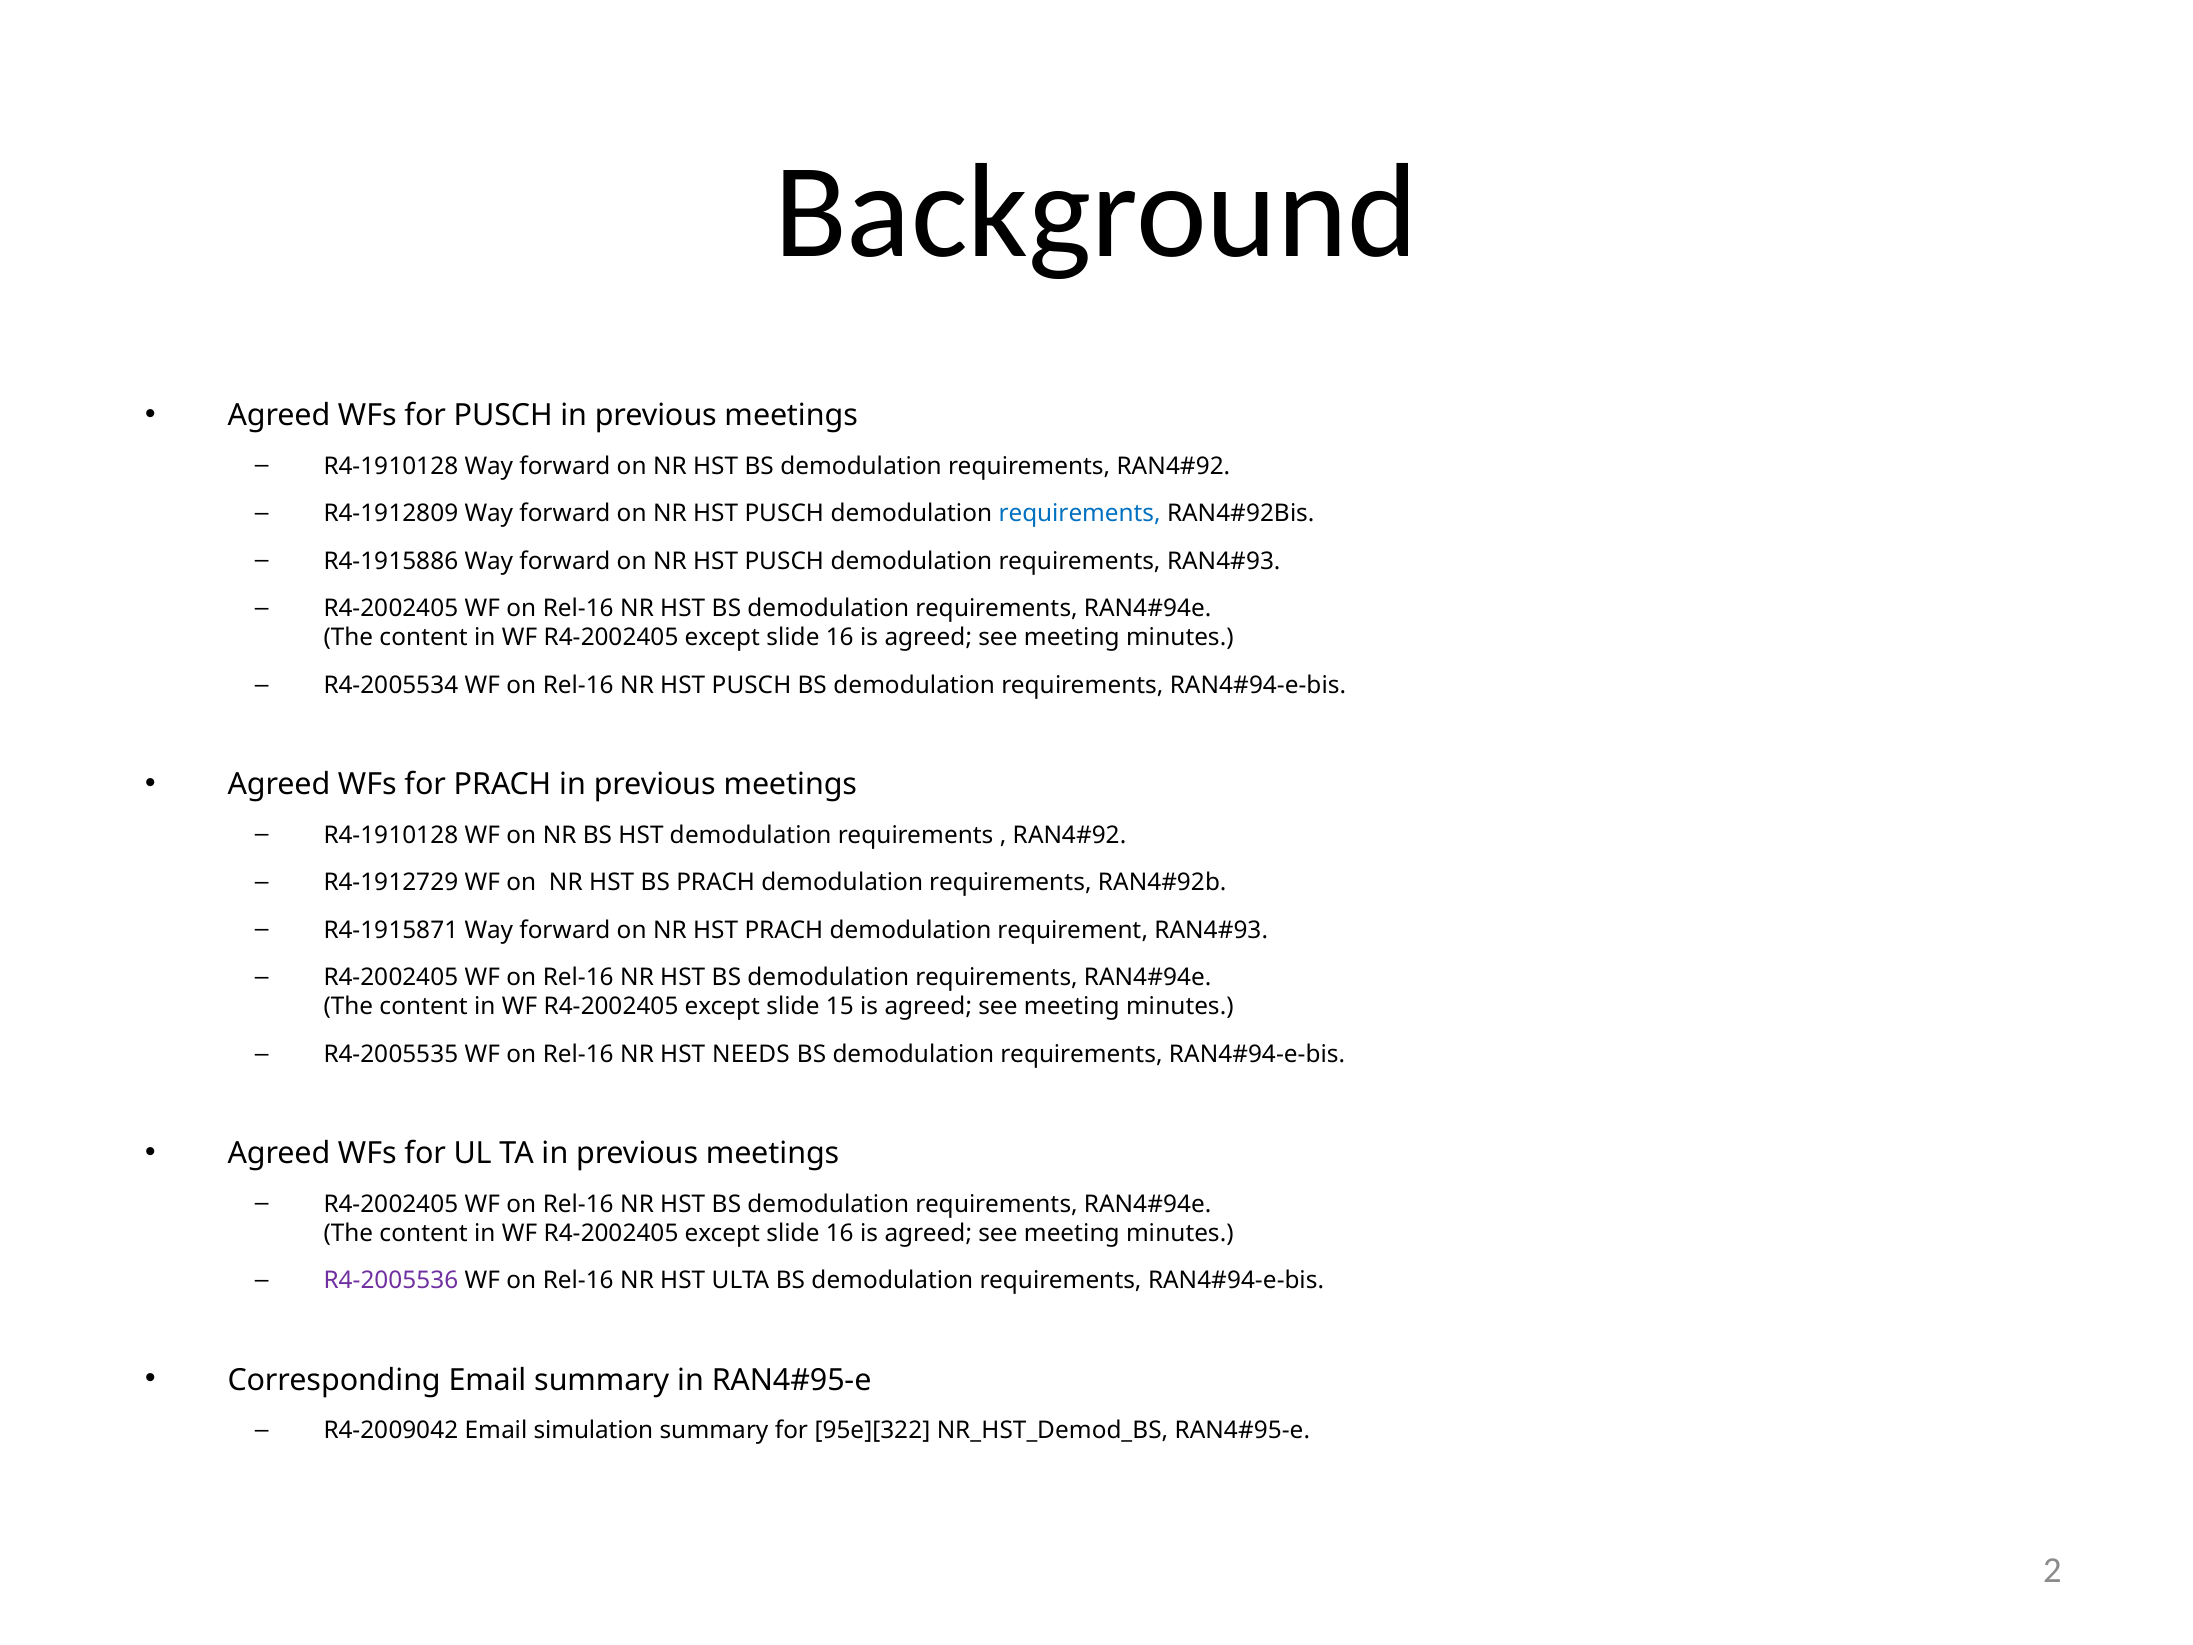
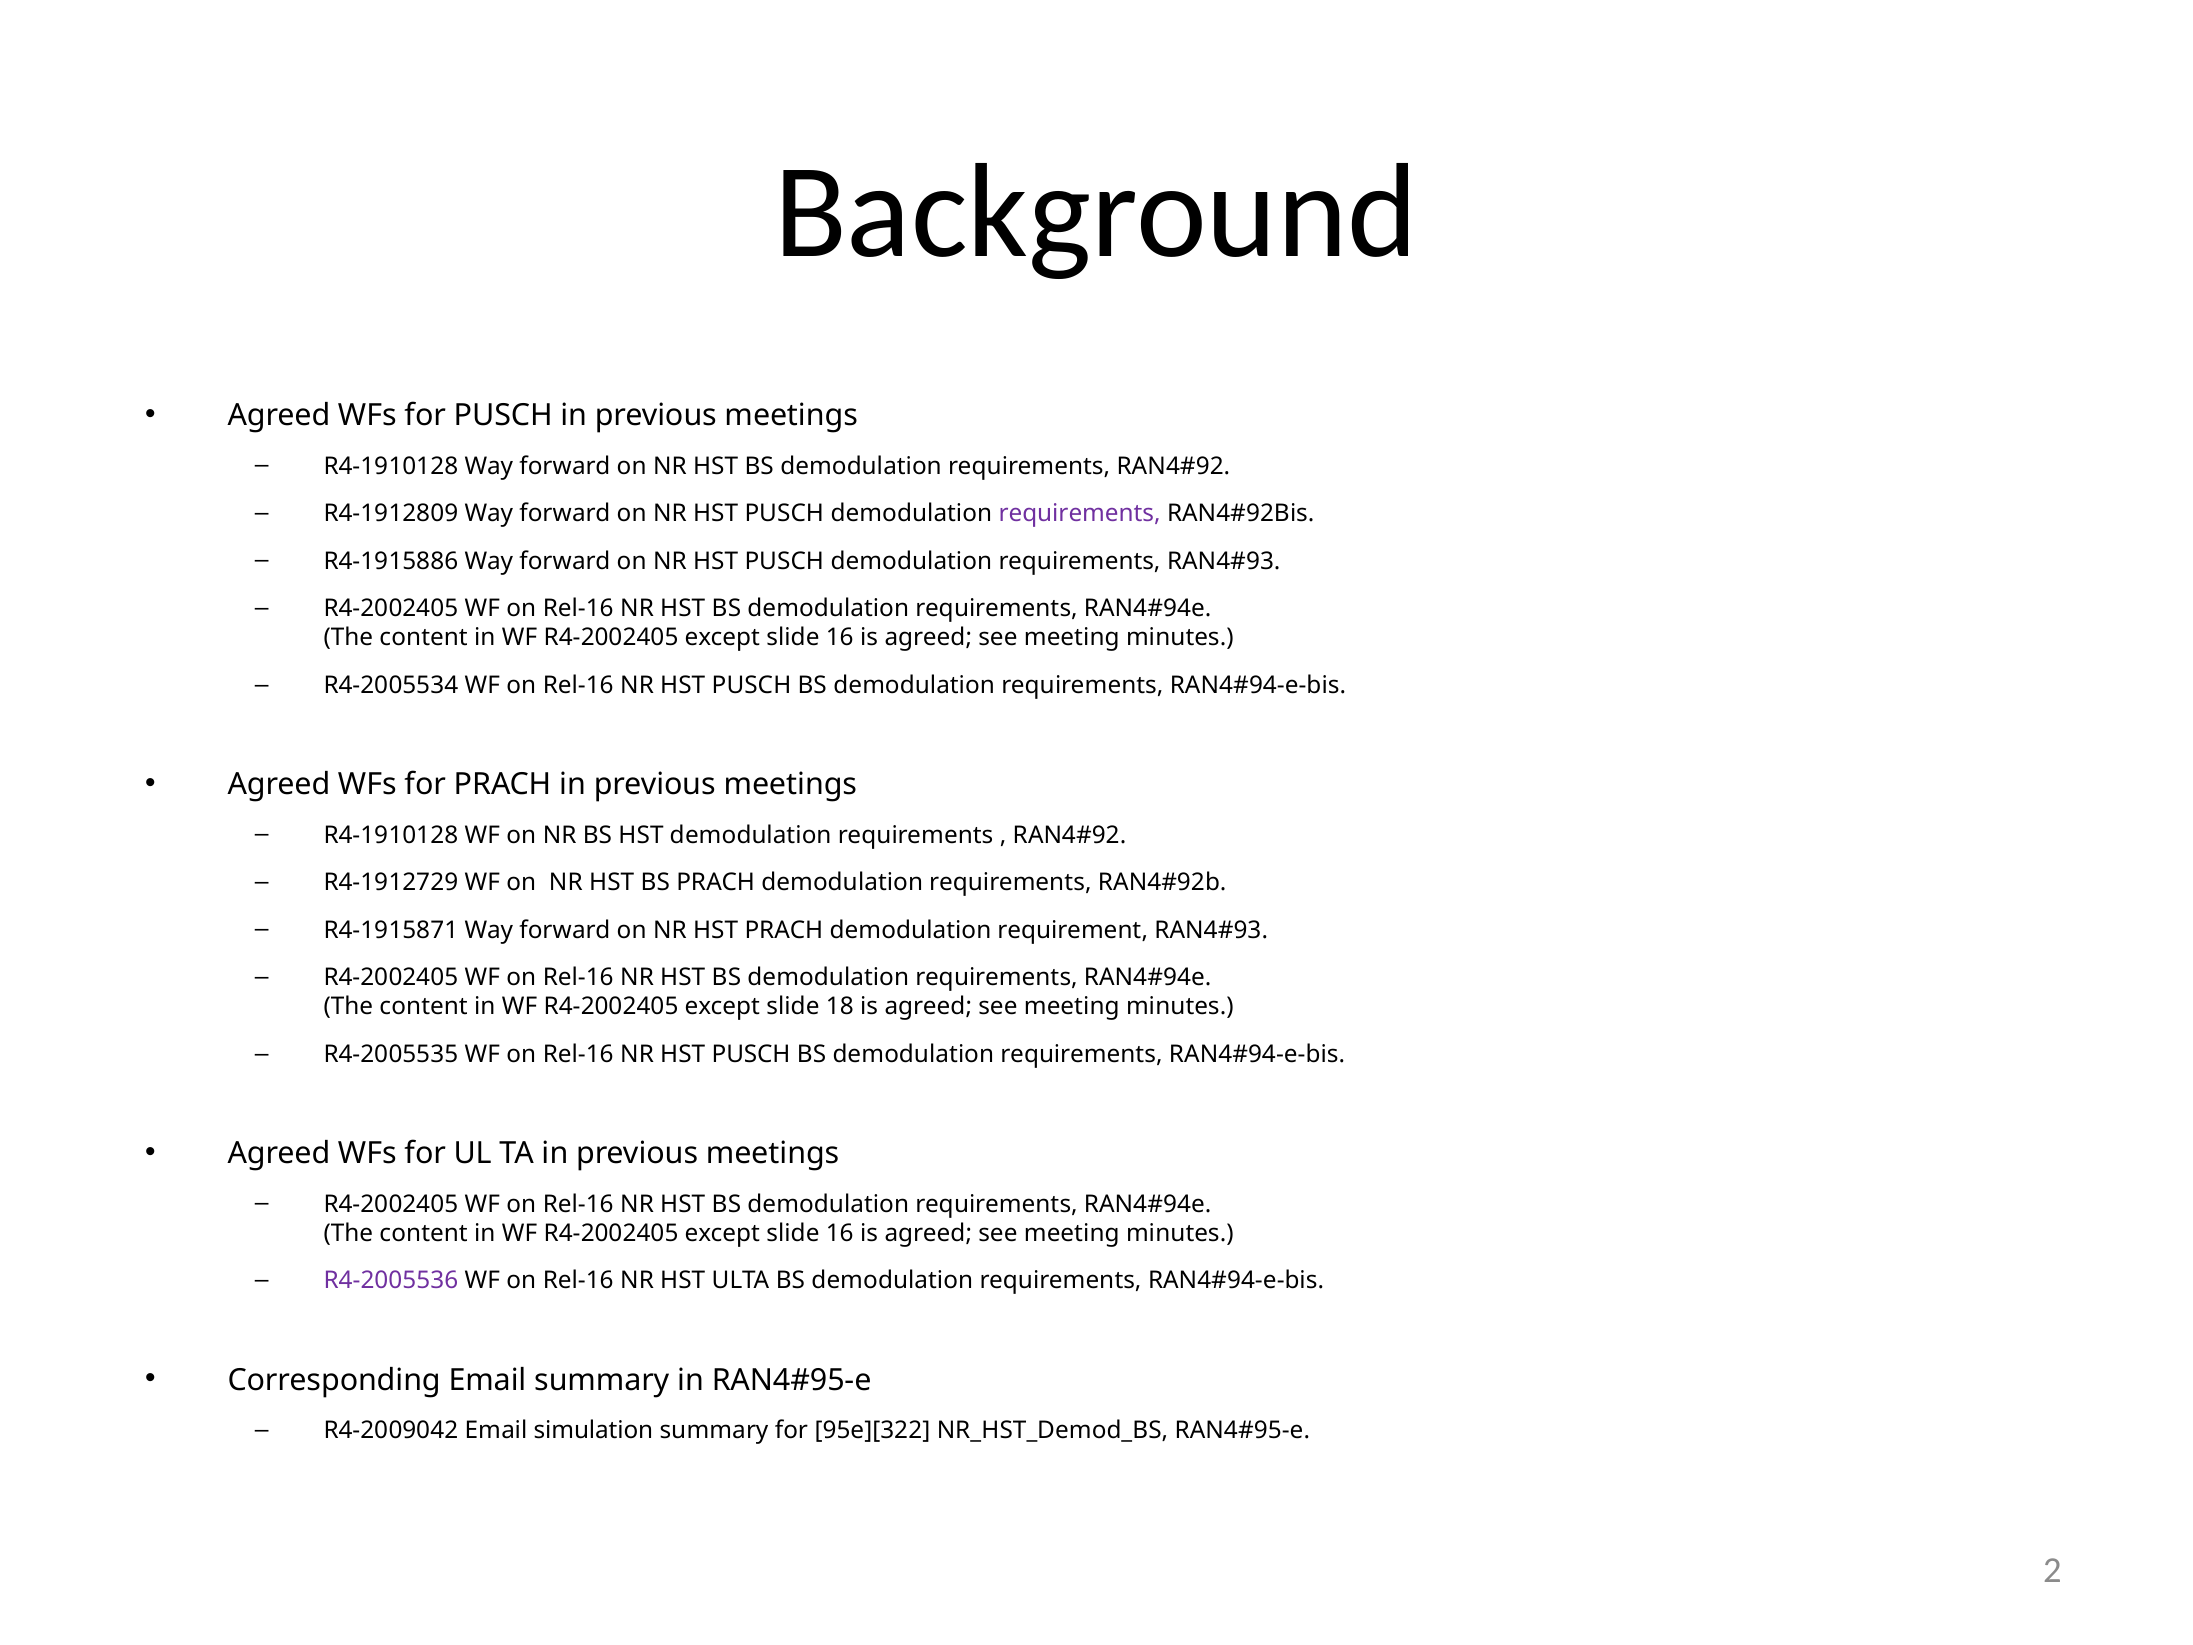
requirements at (1080, 513) colour: blue -> purple
15: 15 -> 18
NEEDS at (751, 1054): NEEDS -> PUSCH
